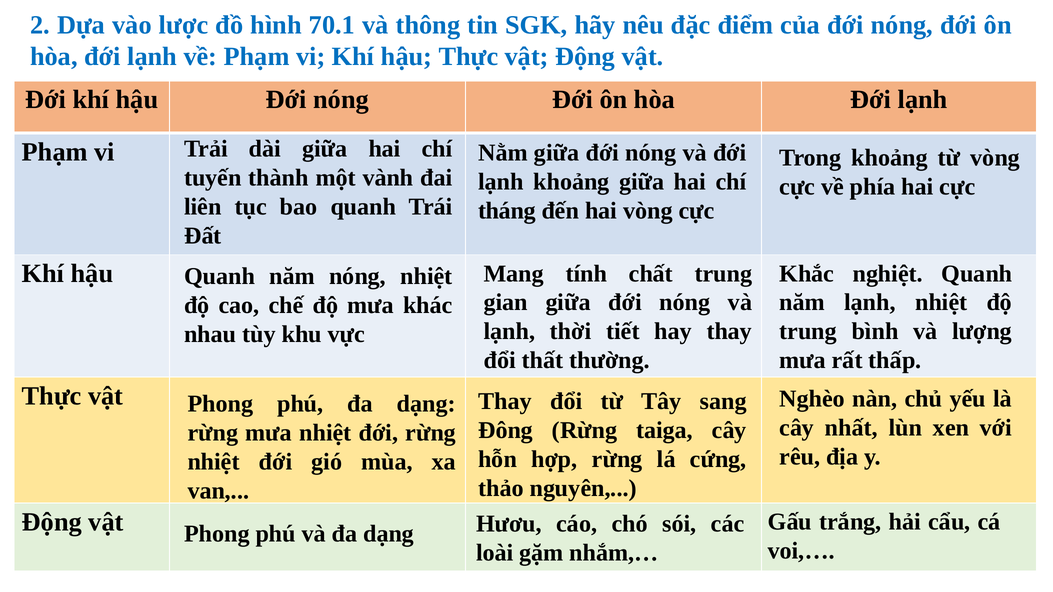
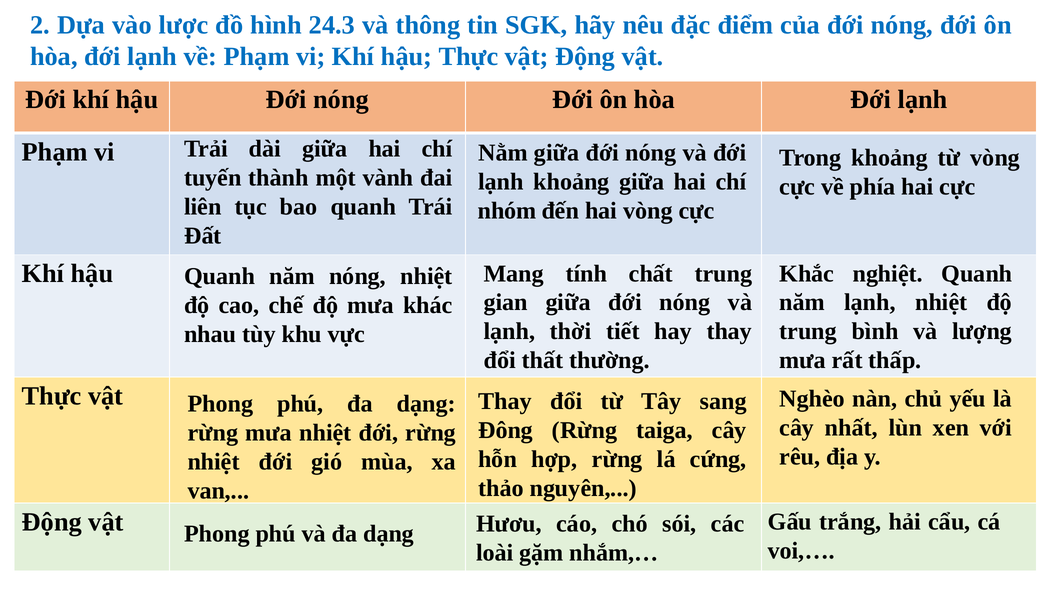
70.1: 70.1 -> 24.3
tháng: tháng -> nhóm
